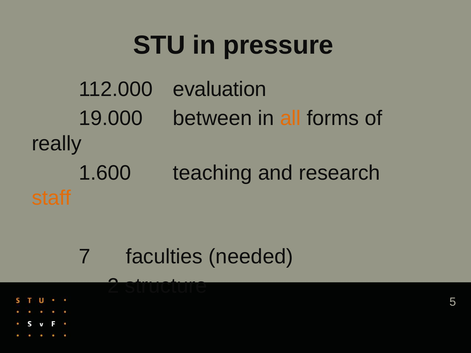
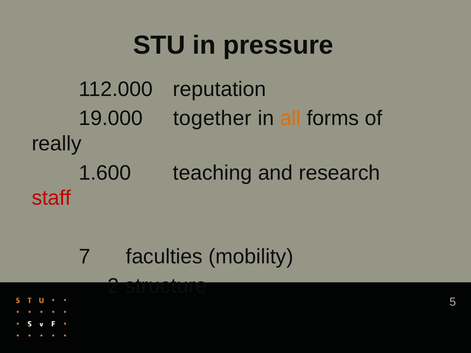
evaluation: evaluation -> reputation
between: between -> together
staff colour: orange -> red
needed: needed -> mobility
